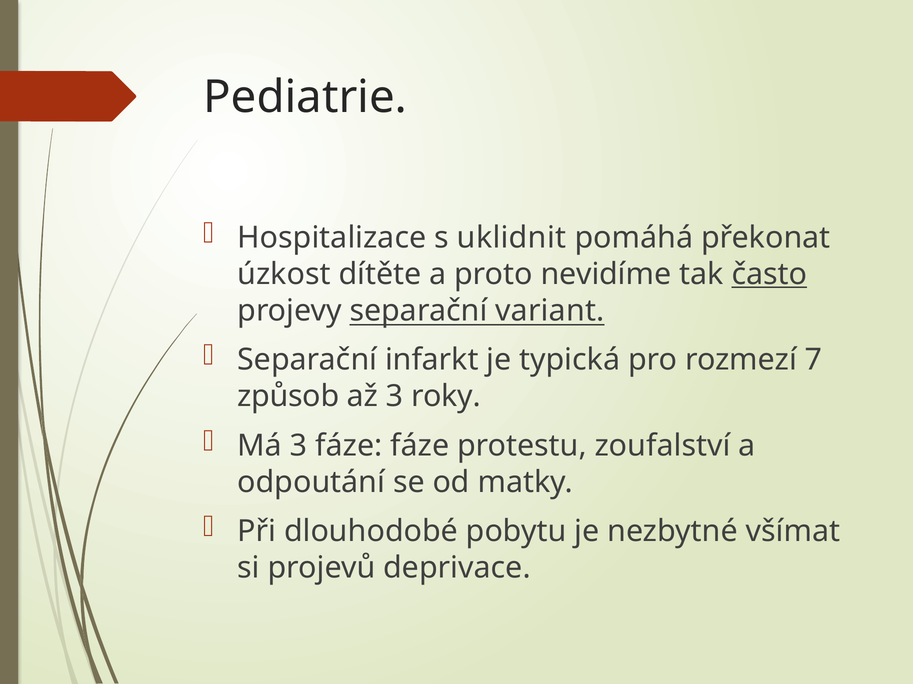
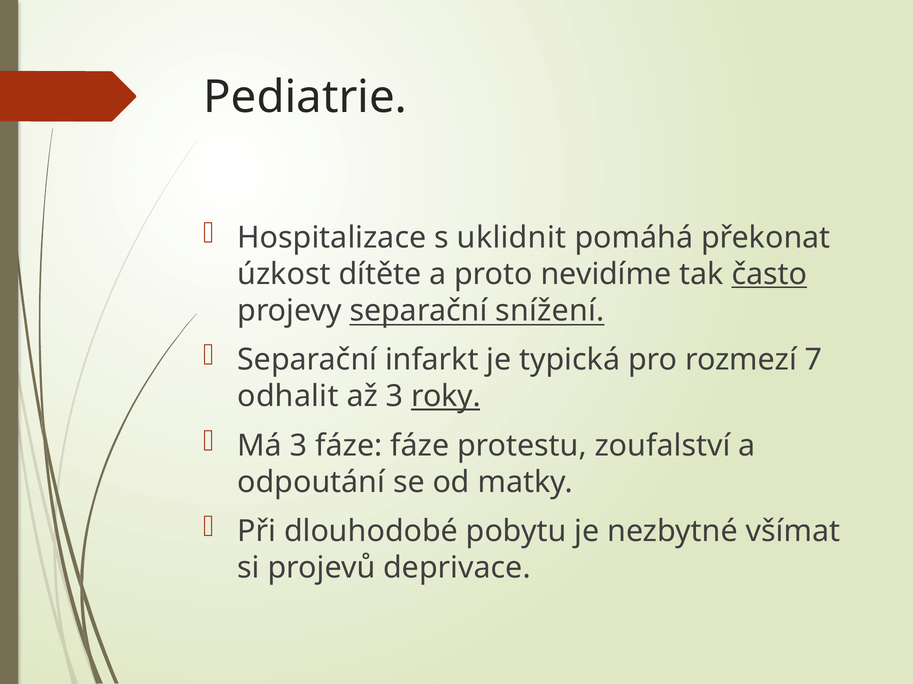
variant: variant -> snížení
způsob: způsob -> odhalit
roky underline: none -> present
